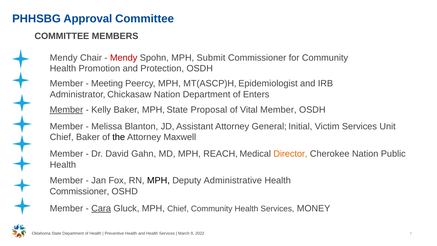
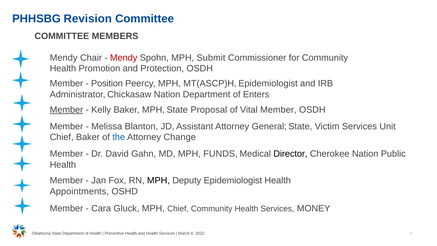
Approval: Approval -> Revision
Meeting: Meeting -> Position
General Initial: Initial -> State
the colour: black -> blue
Maxwell: Maxwell -> Change
REACH: REACH -> FUNDS
Director colour: orange -> black
Deputy Administrative: Administrative -> Epidemiologist
Commissioner at (79, 191): Commissioner -> Appointments
Cara underline: present -> none
